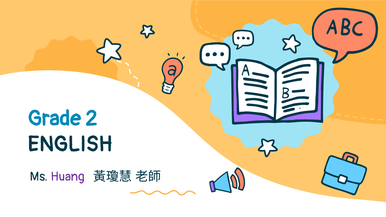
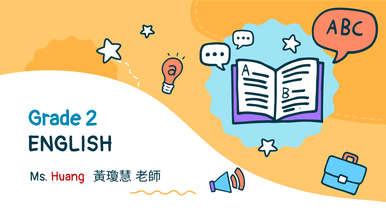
Huang colour: purple -> red
